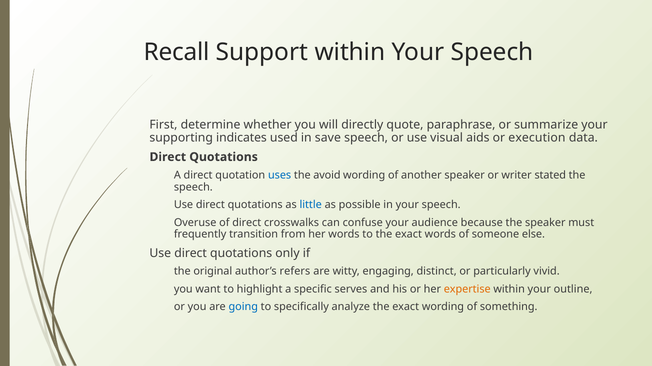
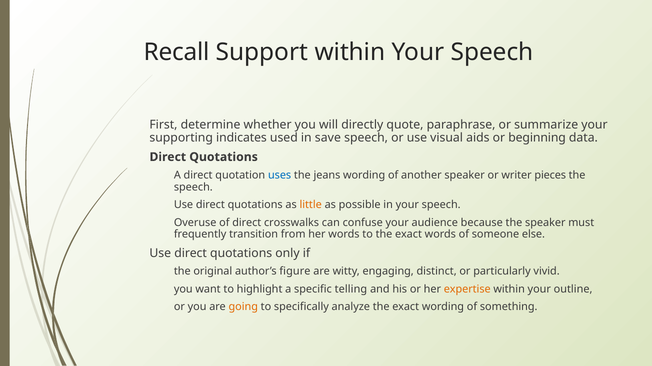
execution: execution -> beginning
avoid: avoid -> jeans
stated: stated -> pieces
little colour: blue -> orange
refers: refers -> figure
serves: serves -> telling
going colour: blue -> orange
